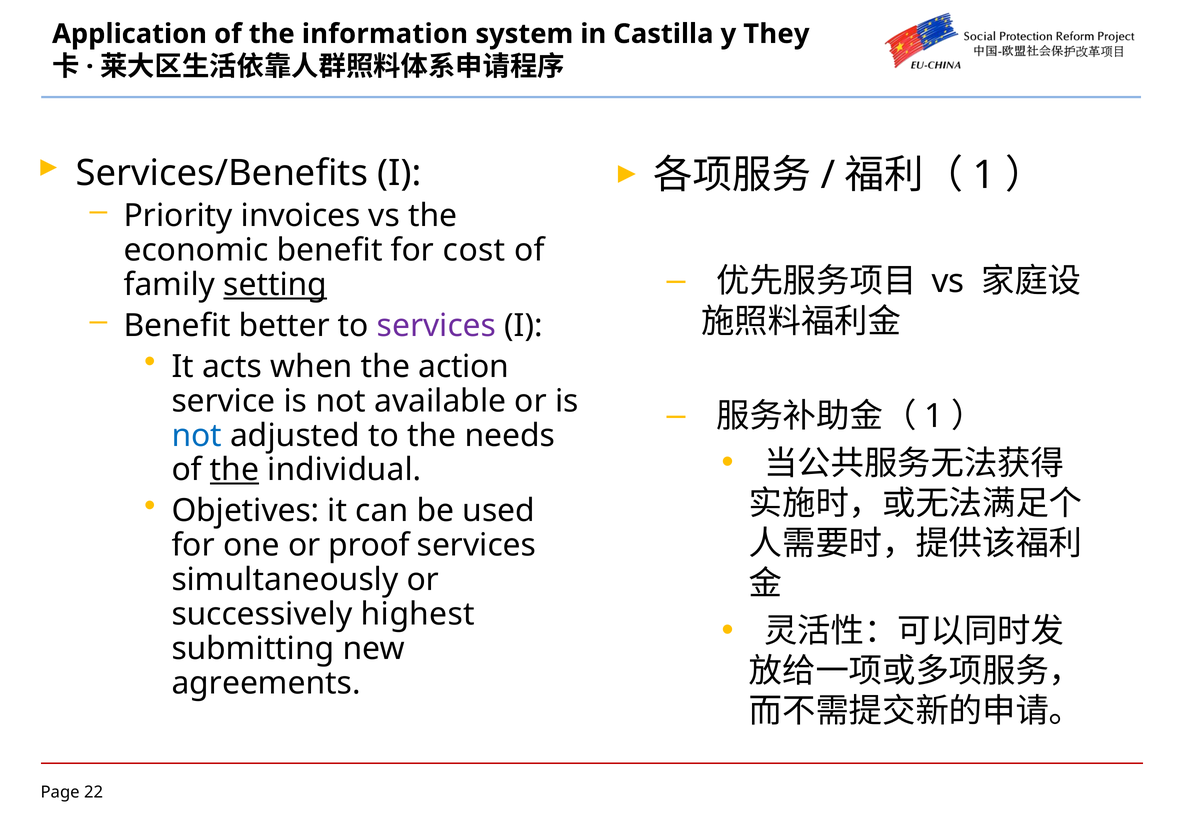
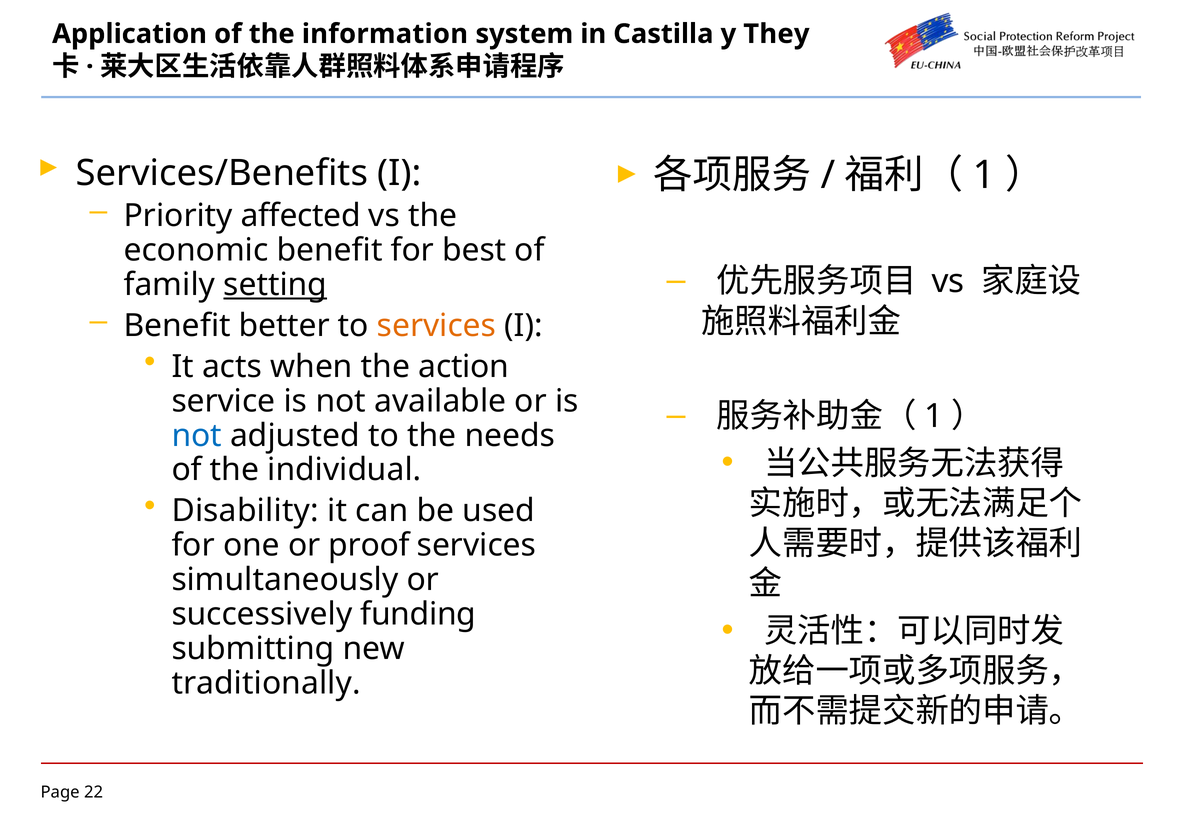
invoices: invoices -> affected
cost: cost -> best
services at (437, 326) colour: purple -> orange
the at (234, 470) underline: present -> none
Objetives: Objetives -> Disability
highest: highest -> funding
agreements: agreements -> traditionally
